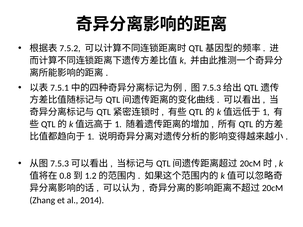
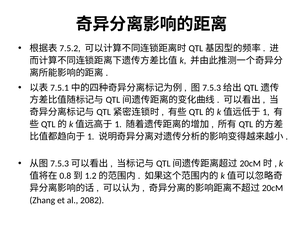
2014: 2014 -> 2082
